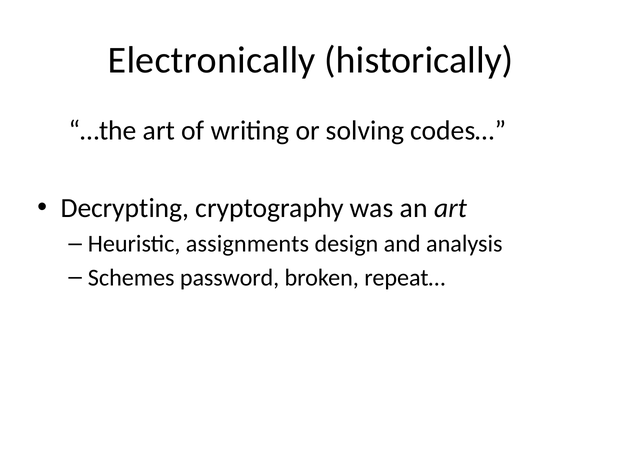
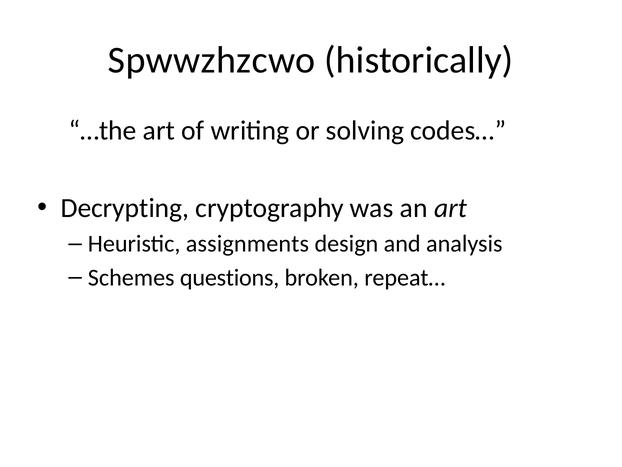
Electronically: Electronically -> Spwwzhzcwo
password: password -> questions
